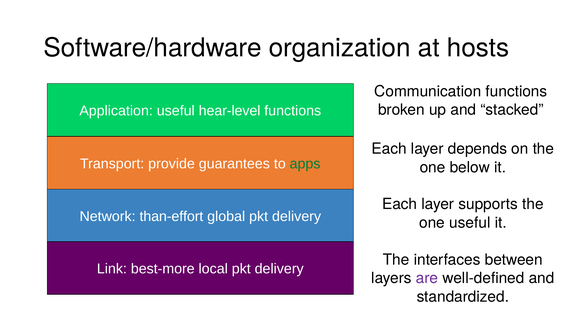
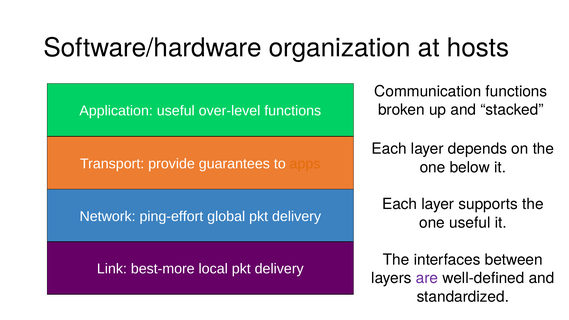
hear-level: hear-level -> over-level
apps colour: green -> orange
than-effort: than-effort -> ping-effort
